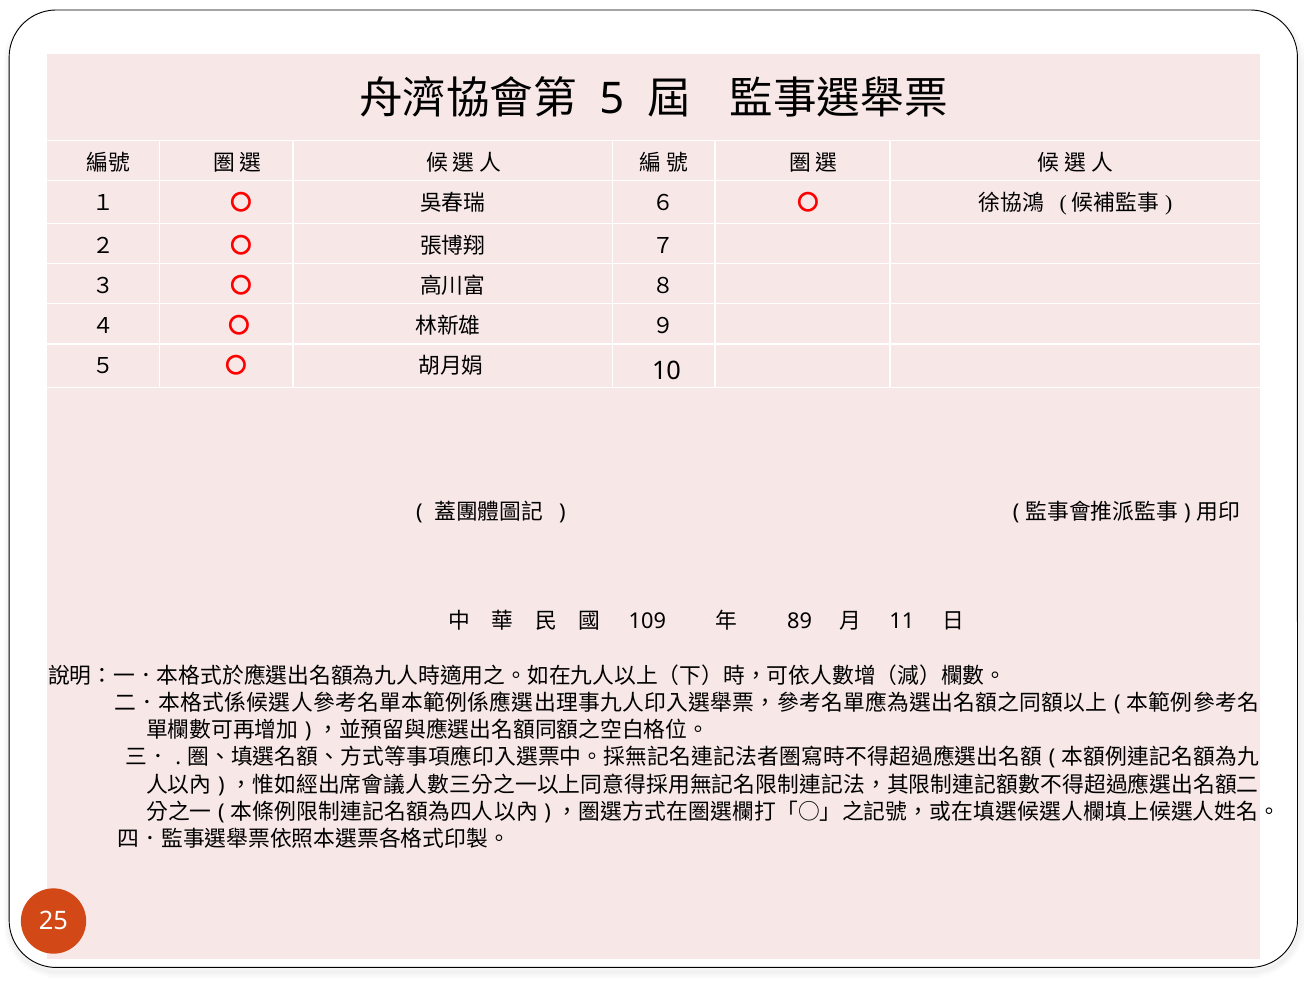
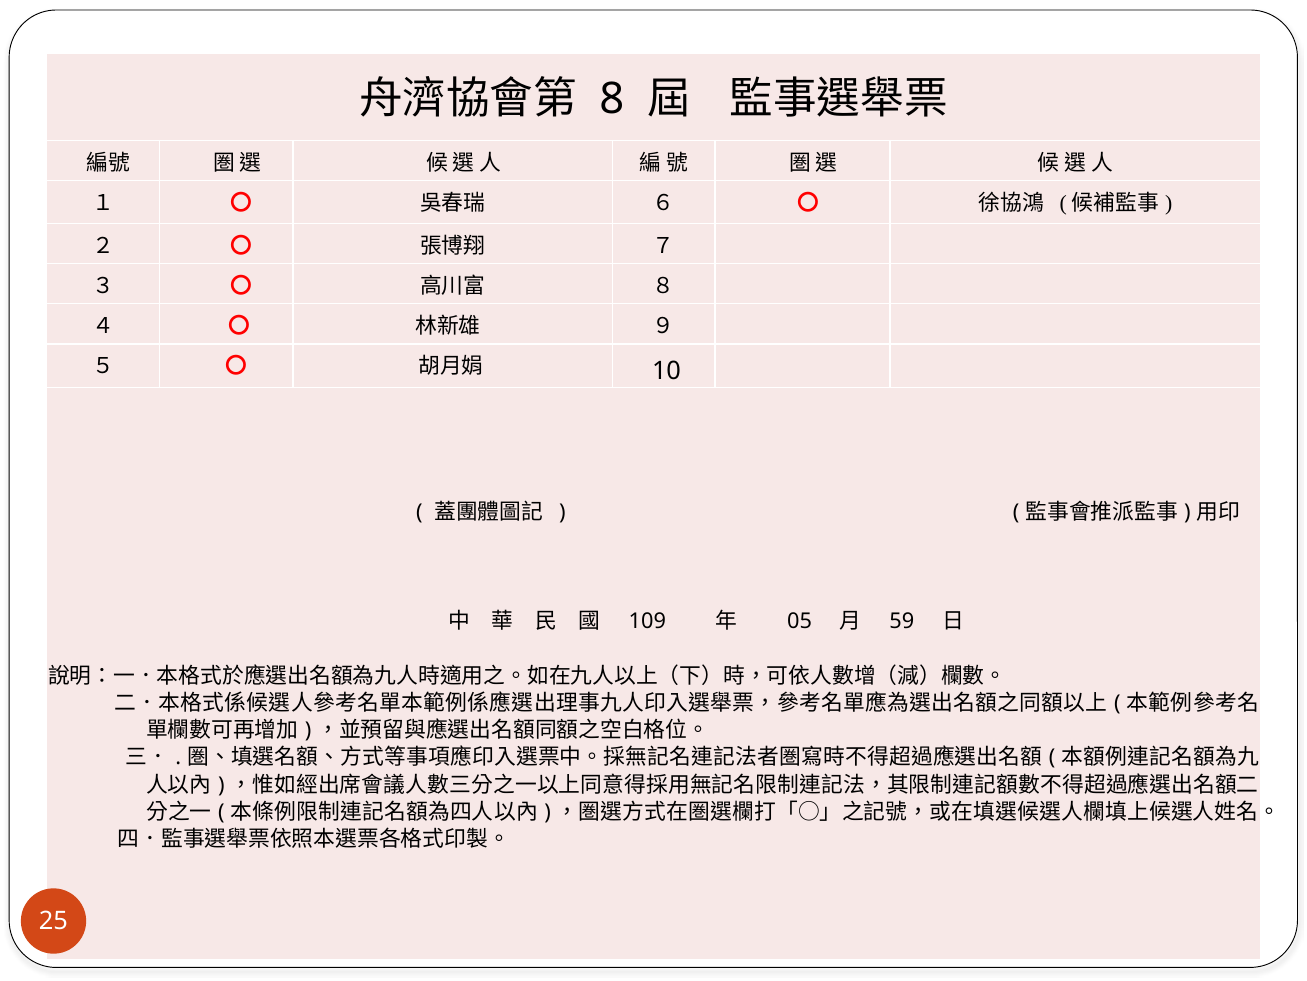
5: 5 -> 8
89: 89 -> 05
11: 11 -> 59
